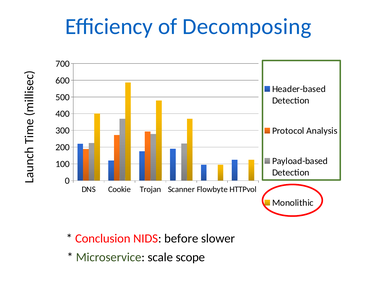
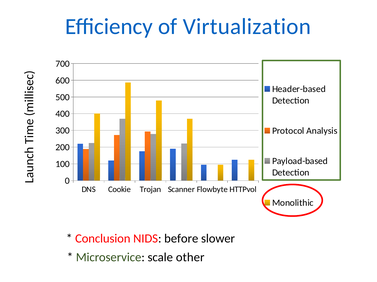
Decomposing: Decomposing -> Virtualization
scope: scope -> other
